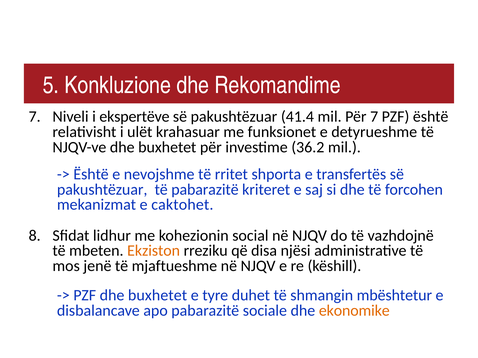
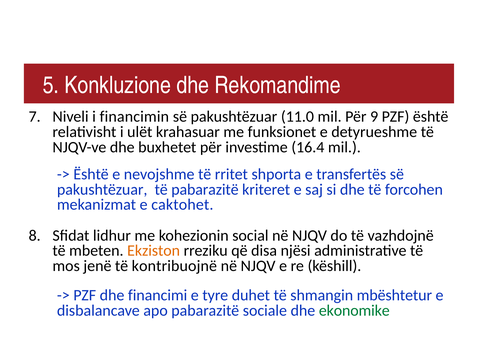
ekspertëve: ekspertëve -> financimin
41.4: 41.4 -> 11.0
Për 7: 7 -> 9
36.2: 36.2 -> 16.4
mjaftueshme: mjaftueshme -> kontribuojnë
PZF dhe buxhetet: buxhetet -> financimi
ekonomike colour: orange -> green
